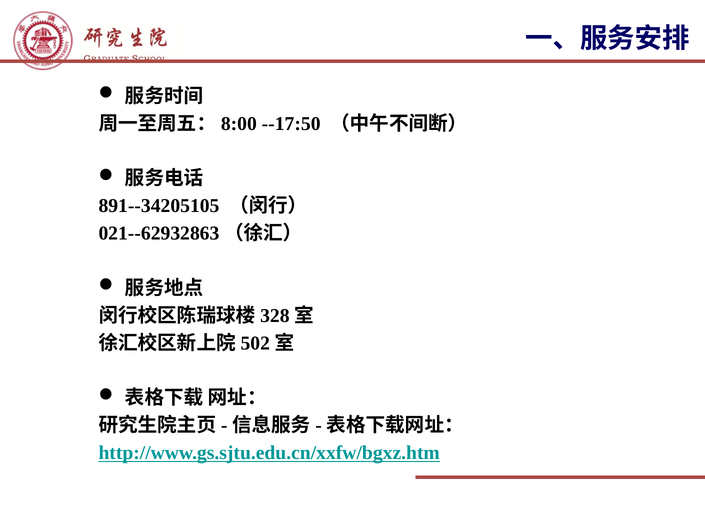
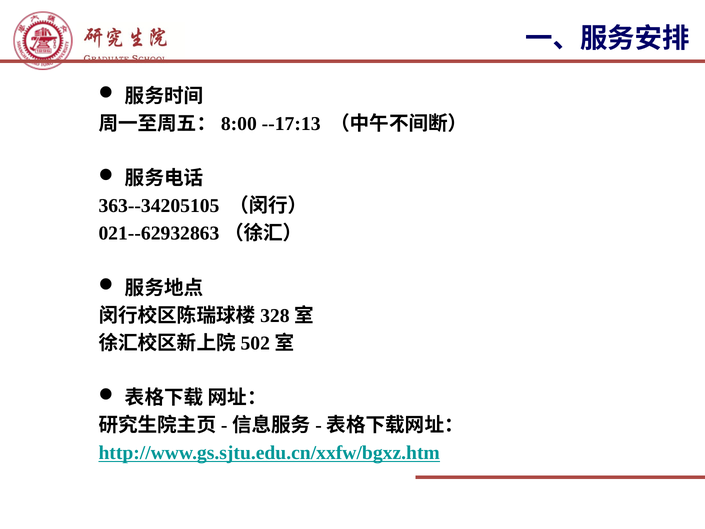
--17:50: --17:50 -> --17:13
891--34205105: 891--34205105 -> 363--34205105
